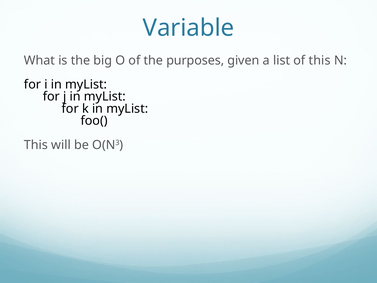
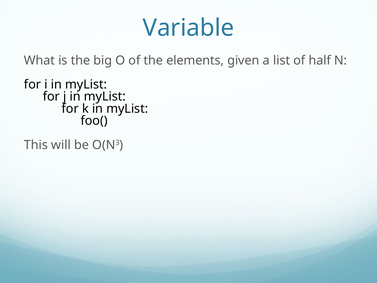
purposes: purposes -> elements
of this: this -> half
